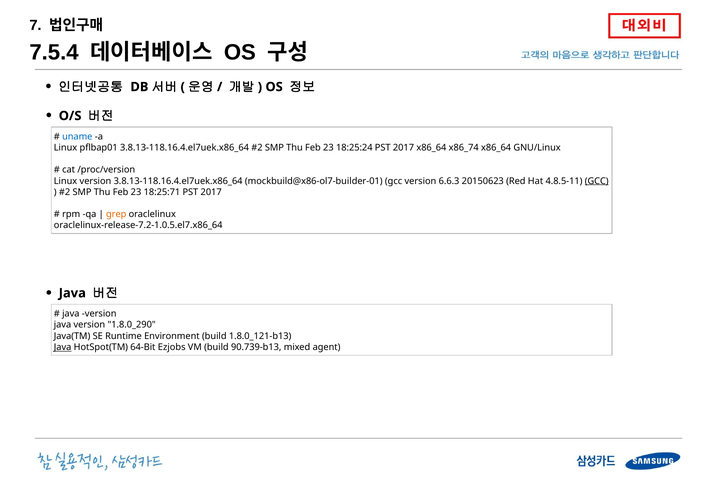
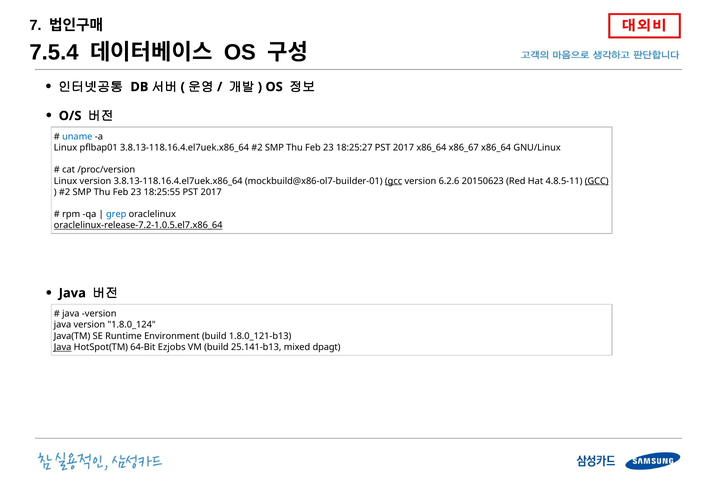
18:25:24: 18:25:24 -> 18:25:27
x86_74: x86_74 -> x86_67
gcc at (394, 181) underline: none -> present
6.6.3: 6.6.3 -> 6.2.6
18:25:71: 18:25:71 -> 18:25:55
grep colour: orange -> blue
oraclelinux-release-7.2-1.0.5.el7.x86_64 underline: none -> present
1.8.0_290: 1.8.0_290 -> 1.8.0_124
90.739-b13: 90.739-b13 -> 25.141-b13
agent: agent -> dpagt
